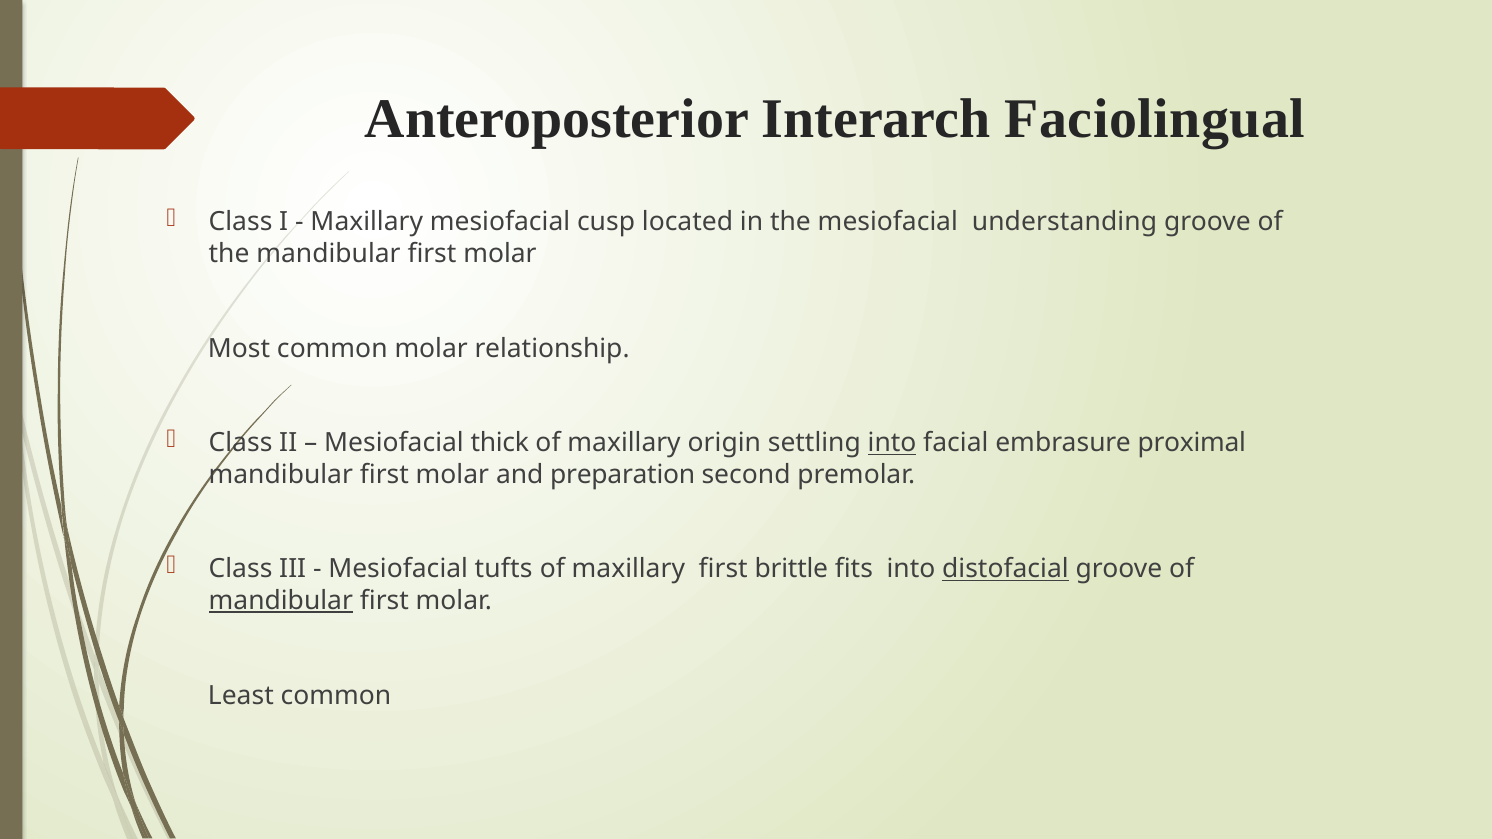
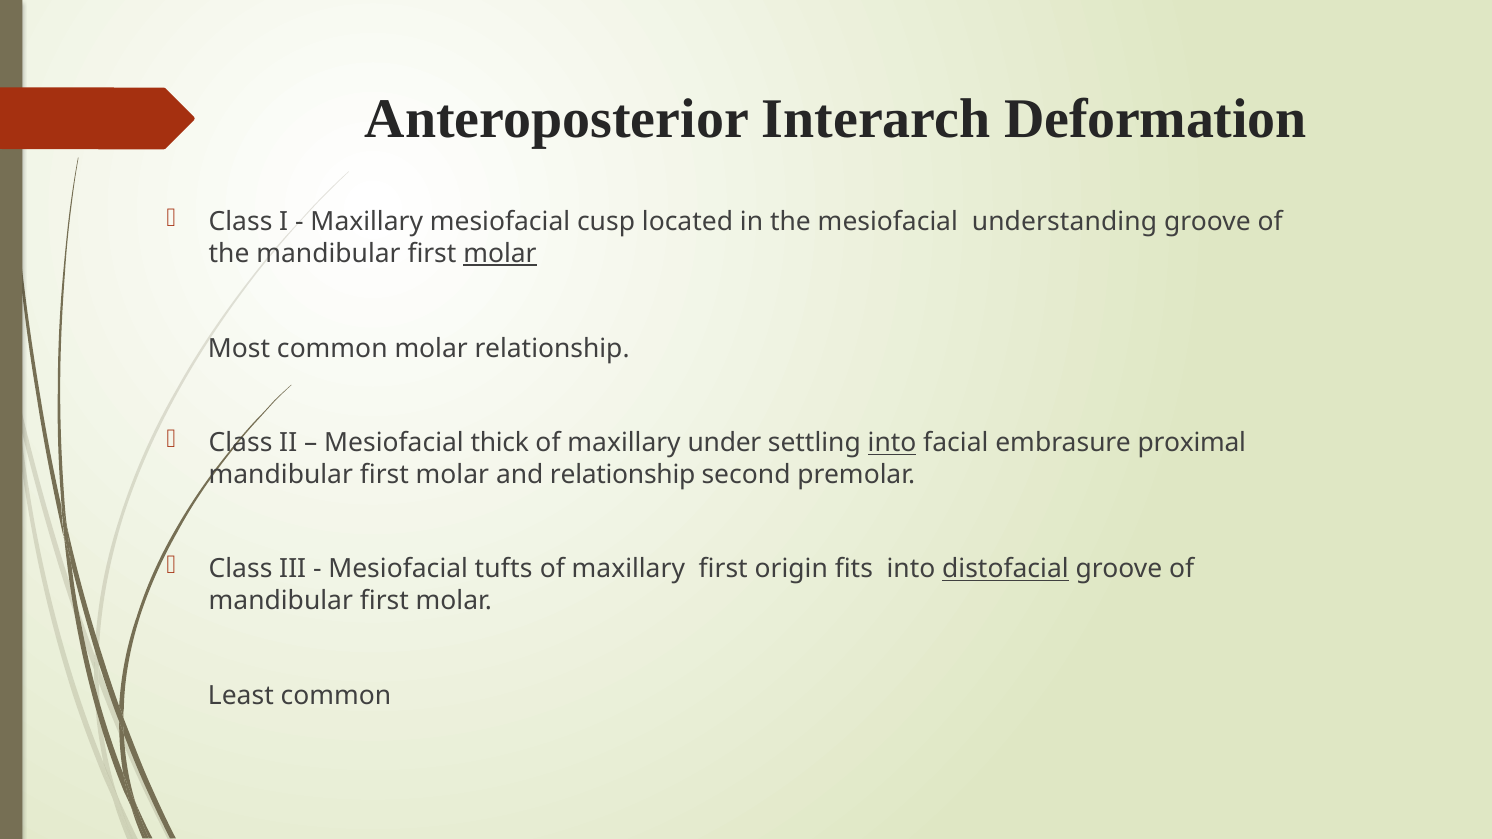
Faciolingual: Faciolingual -> Deformation
molar at (500, 254) underline: none -> present
origin: origin -> under
and preparation: preparation -> relationship
brittle: brittle -> origin
mandibular at (281, 601) underline: present -> none
